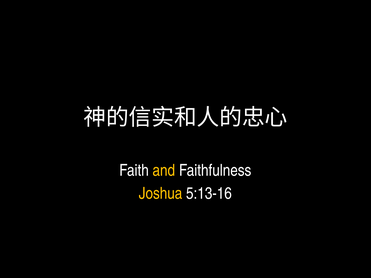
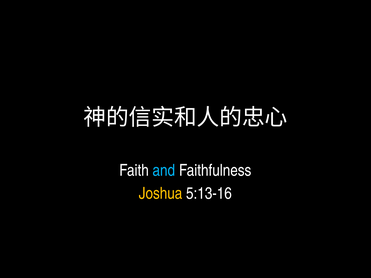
and colour: yellow -> light blue
